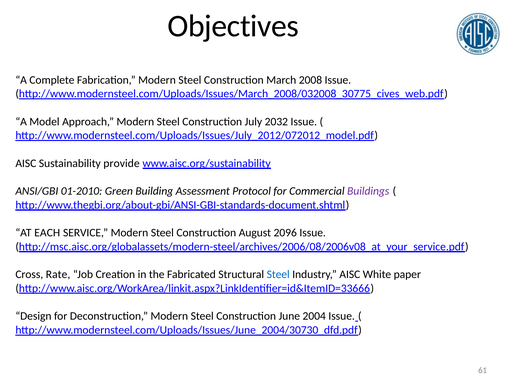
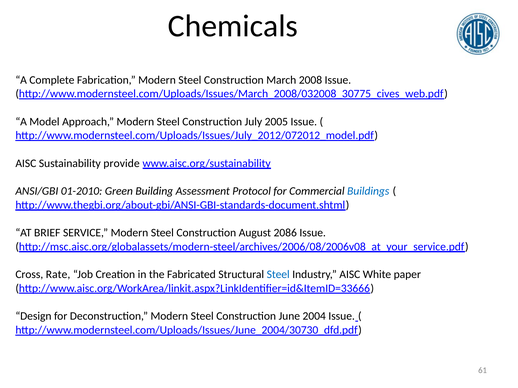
Objectives: Objectives -> Chemicals
2032: 2032 -> 2005
Buildings colour: purple -> blue
EACH: EACH -> BRIEF
2096: 2096 -> 2086
